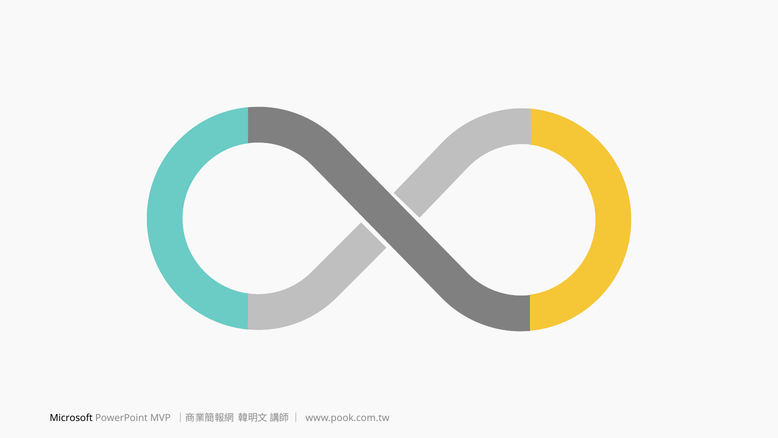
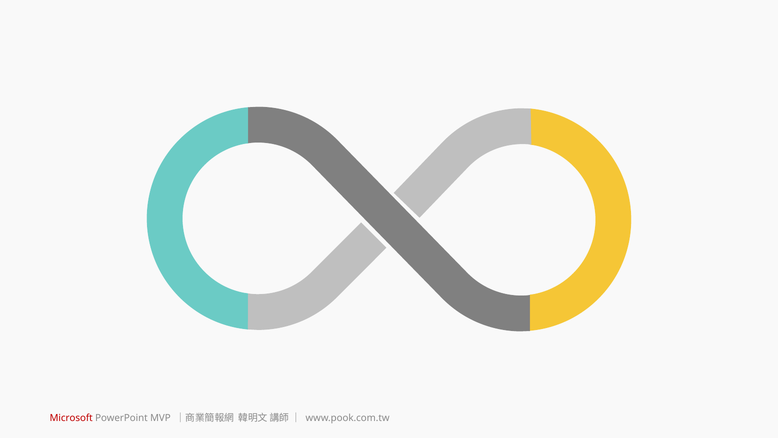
Microsoft colour: black -> red
